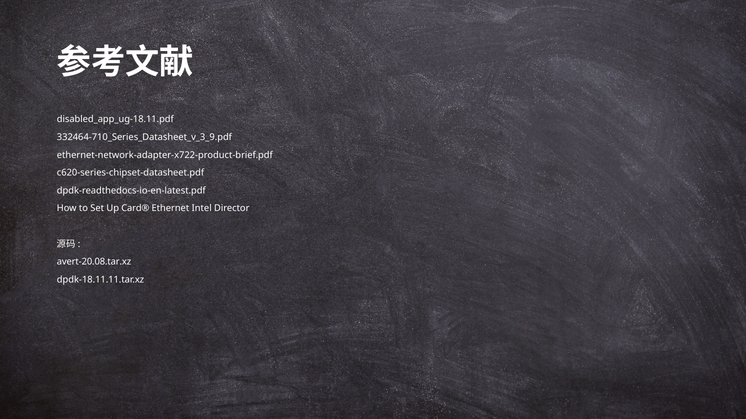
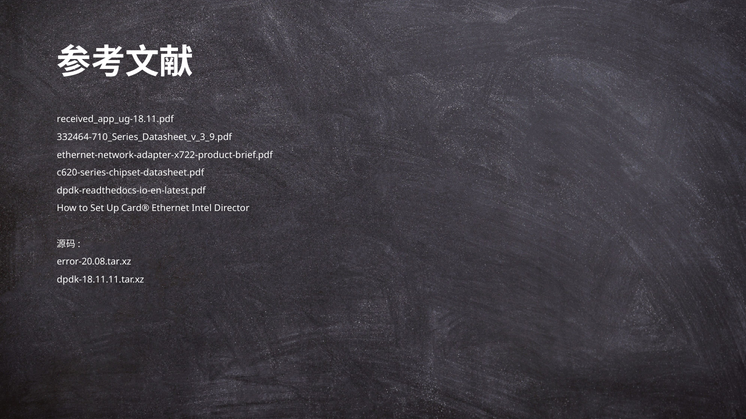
disabled_app_ug-18.11.pdf: disabled_app_ug-18.11.pdf -> received_app_ug-18.11.pdf
avert-20.08.tar.xz: avert-20.08.tar.xz -> error-20.08.tar.xz
